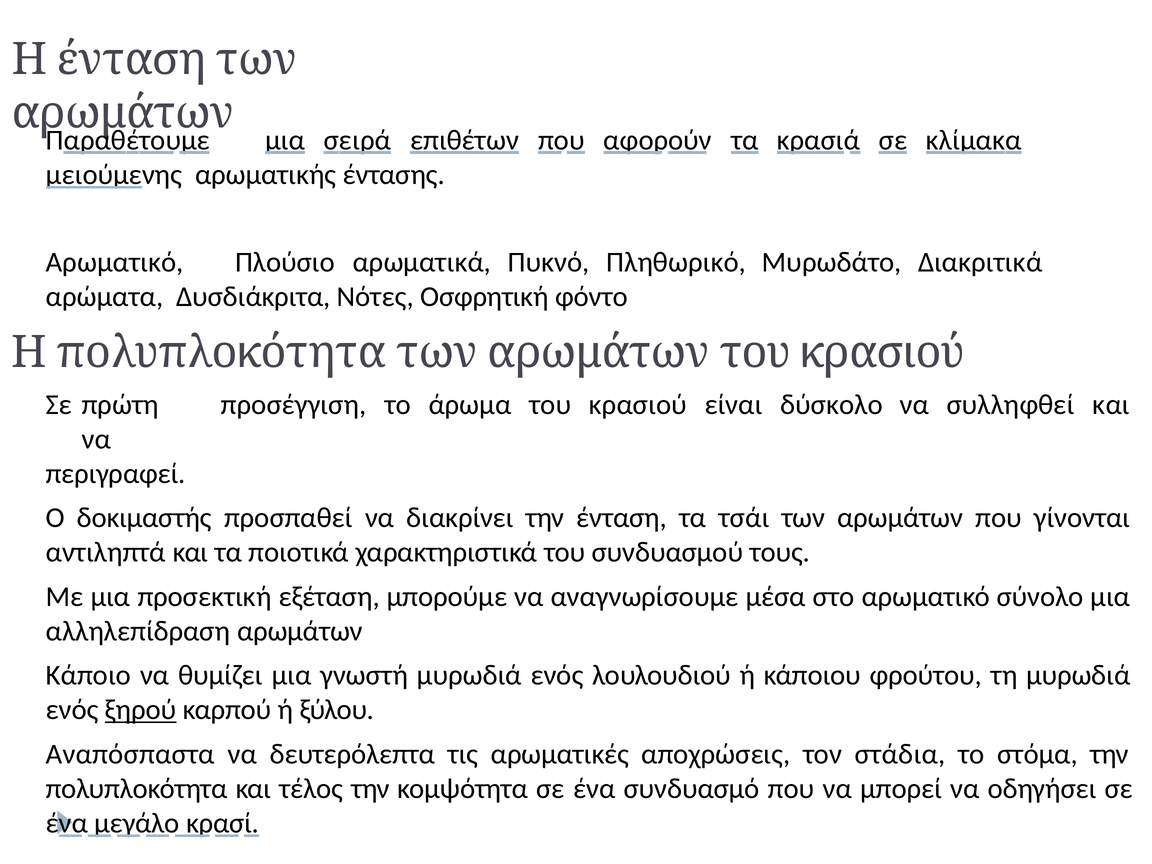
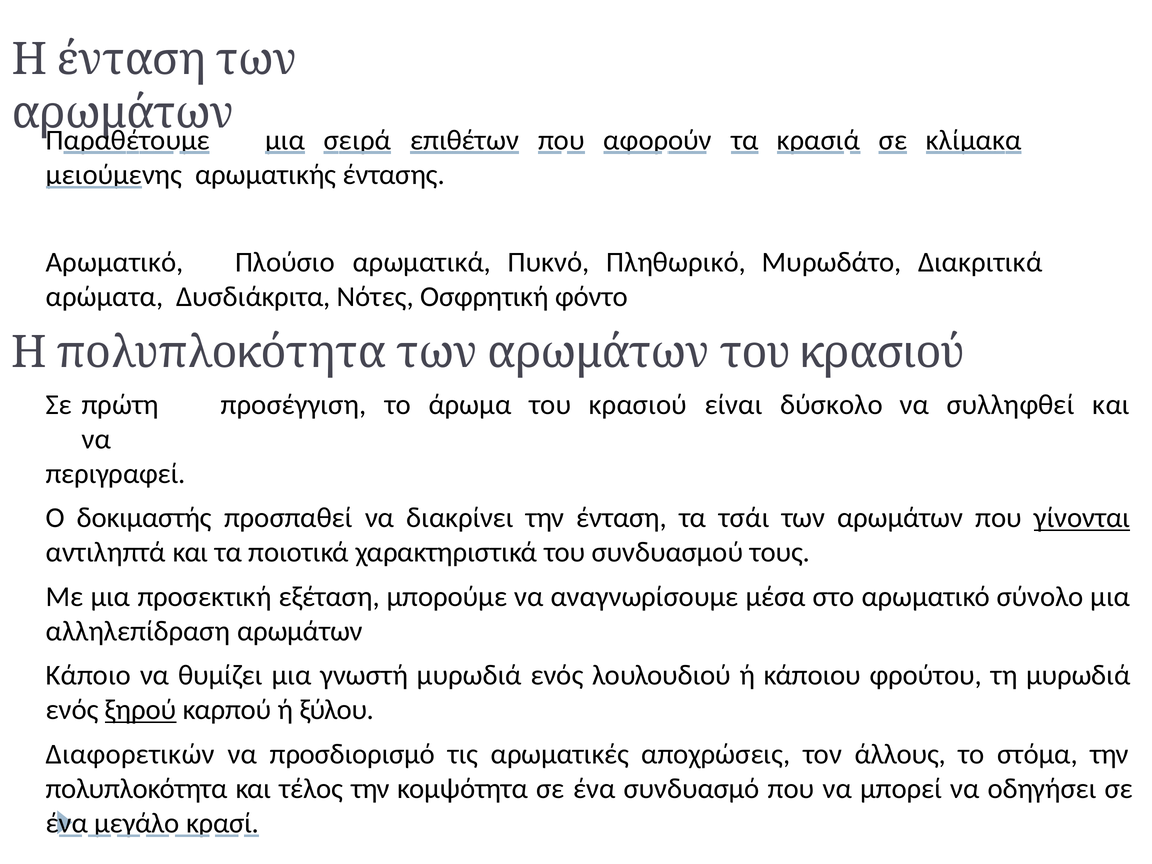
γίνονται underline: none -> present
Αναπόσπαστα: Αναπόσπαστα -> Διαφορετικών
δευτερόλεπτα: δευτερόλεπτα -> προσδιορισμό
στάδια: στάδια -> άλλους
